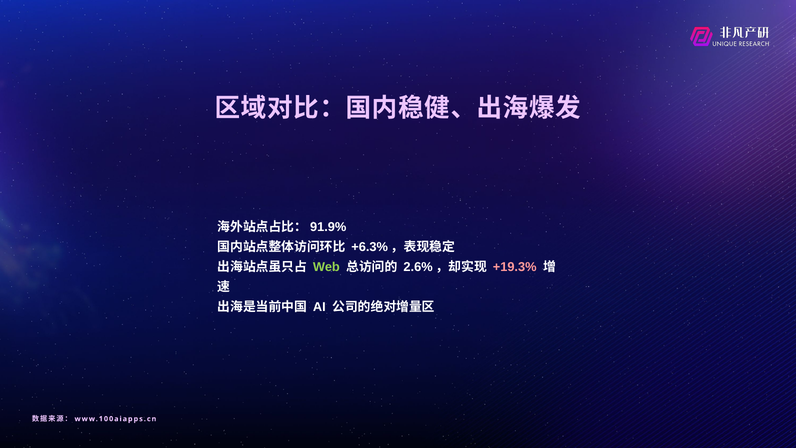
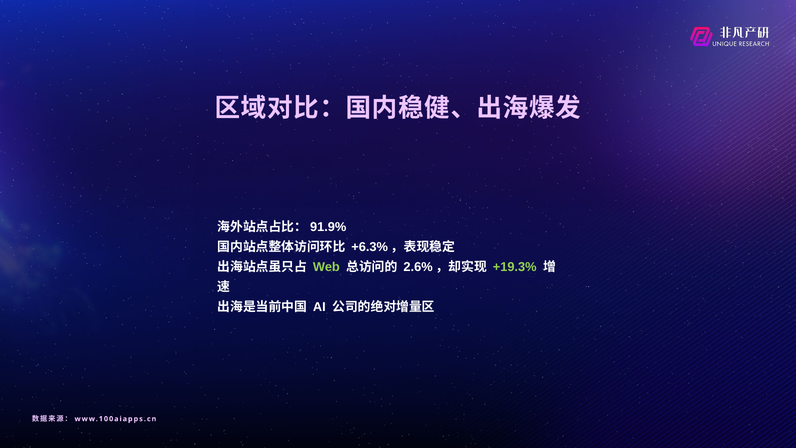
+19.3% colour: pink -> light green
